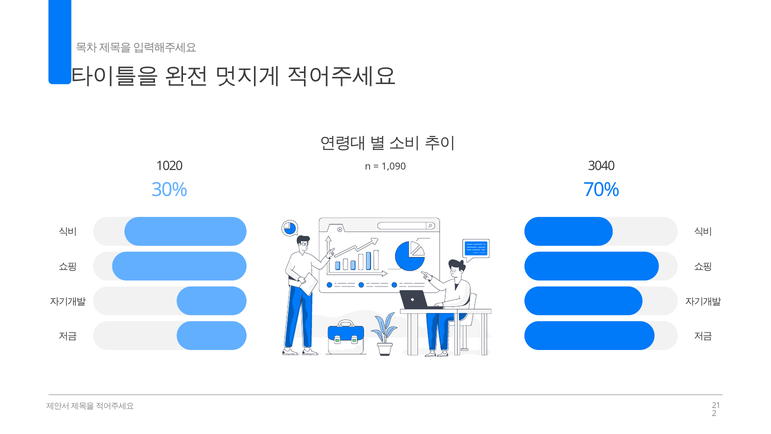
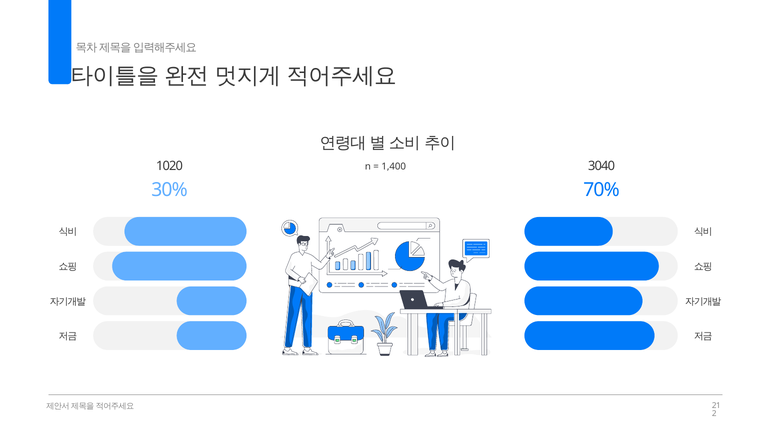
1,090: 1,090 -> 1,400
